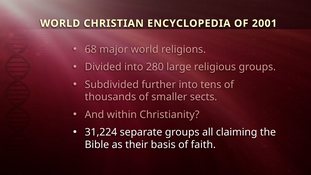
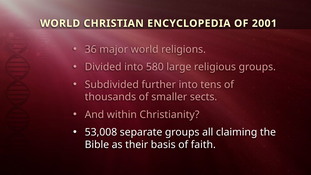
68: 68 -> 36
280: 280 -> 580
31,224: 31,224 -> 53,008
